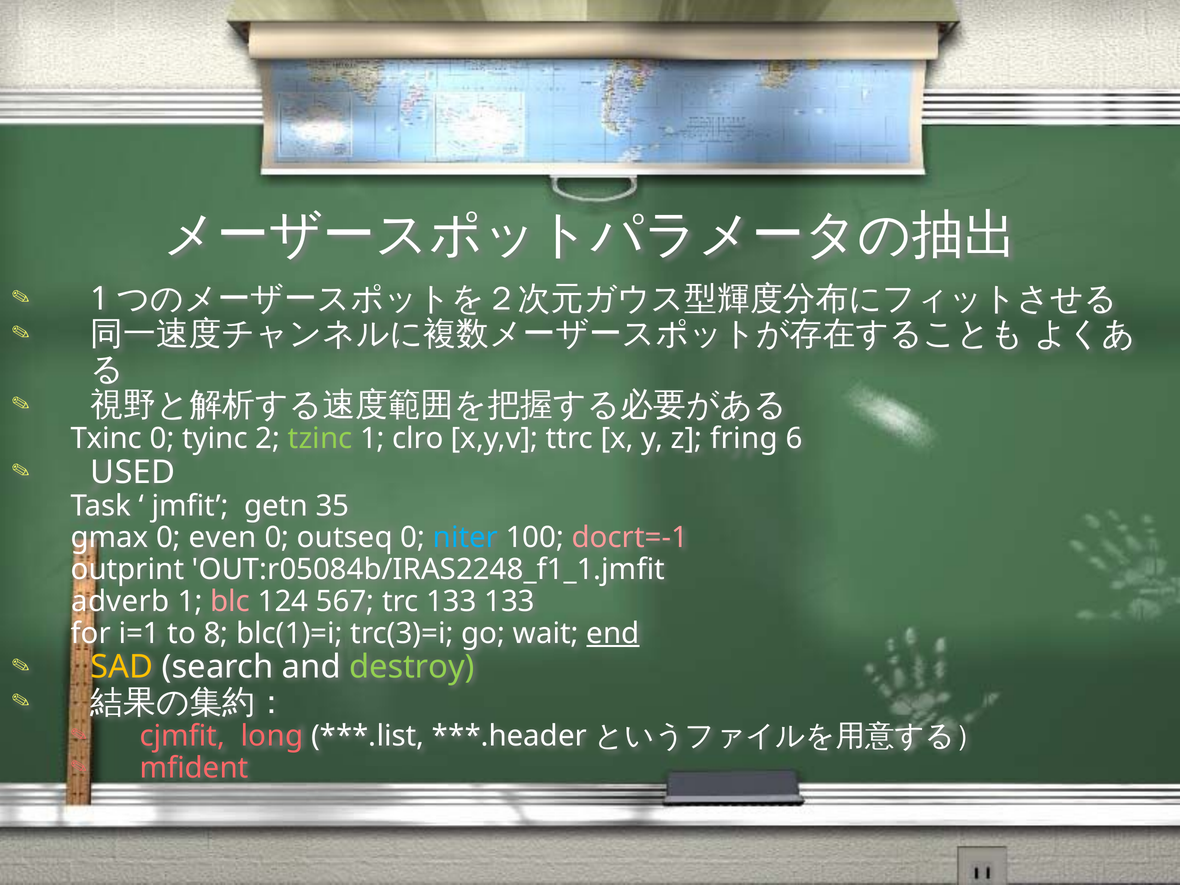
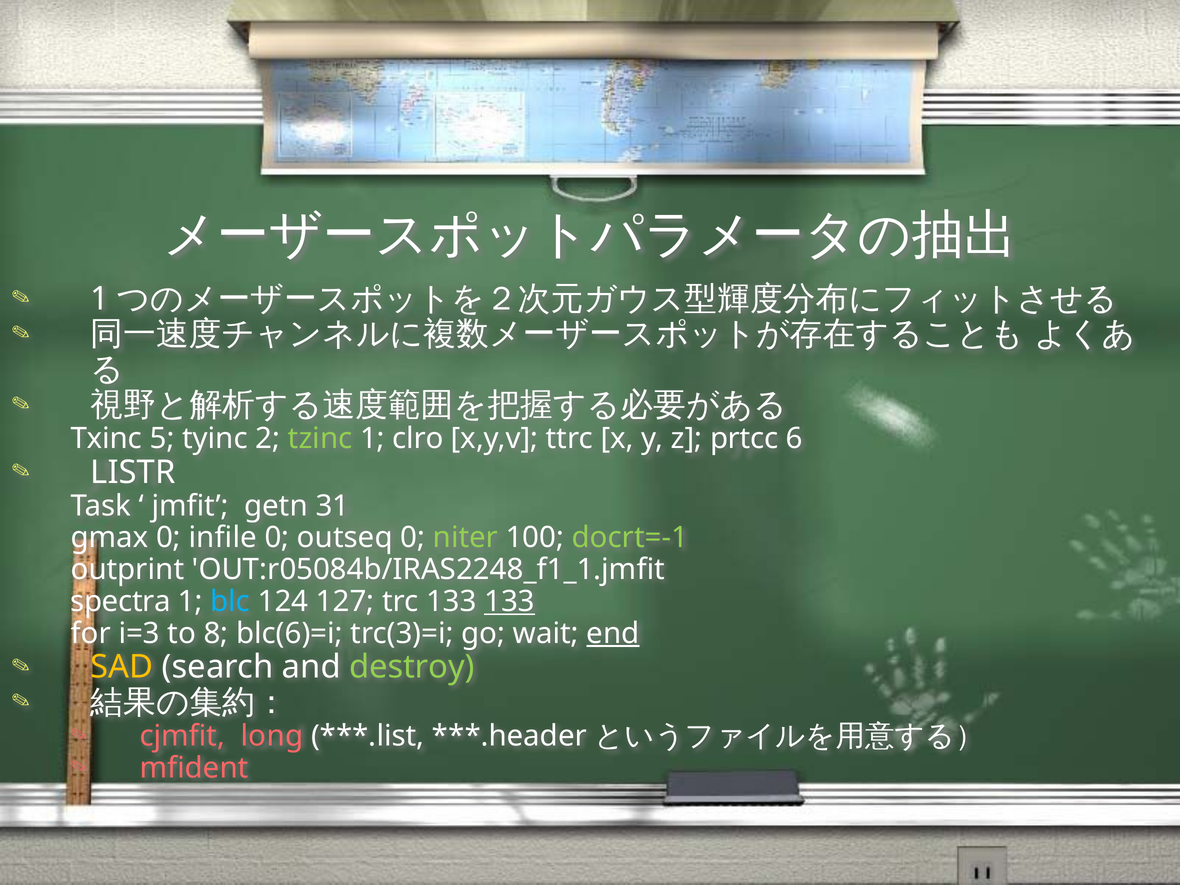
Txinc 0: 0 -> 5
fring: fring -> prtcc
USED: USED -> LISTR
35: 35 -> 31
even: even -> infile
niter colour: light blue -> light green
docrt=-1 colour: pink -> light green
adverb: adverb -> spectra
blc colour: pink -> light blue
567: 567 -> 127
133 at (510, 601) underline: none -> present
i=1: i=1 -> i=3
blc(1)=i: blc(1)=i -> blc(6)=i
